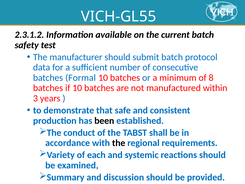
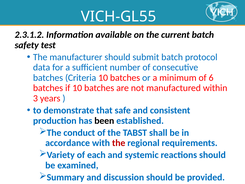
Formal: Formal -> Criteria
8: 8 -> 6
the at (119, 143) colour: black -> red
